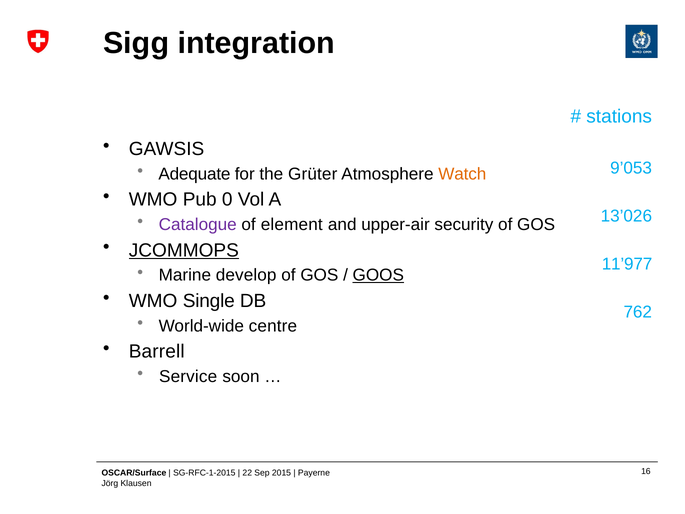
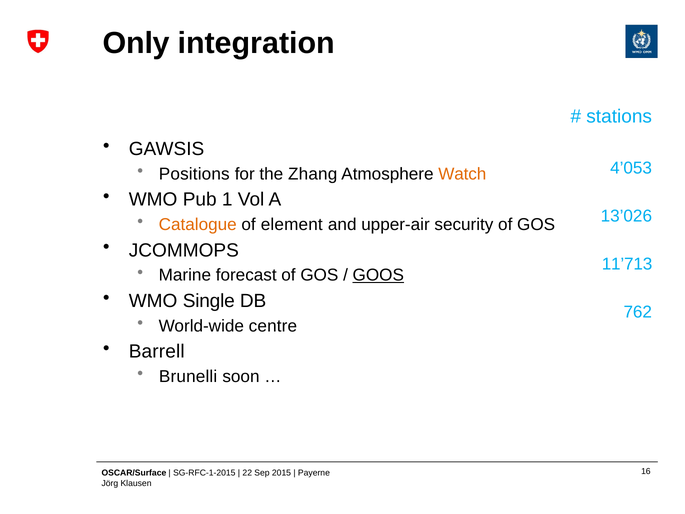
Sigg: Sigg -> Only
9’053: 9’053 -> 4’053
Adequate: Adequate -> Positions
Grüter: Grüter -> Zhang
0: 0 -> 1
Catalogue colour: purple -> orange
JCOMMOPS underline: present -> none
11’977: 11’977 -> 11’713
develop: develop -> forecast
Service: Service -> Brunelli
